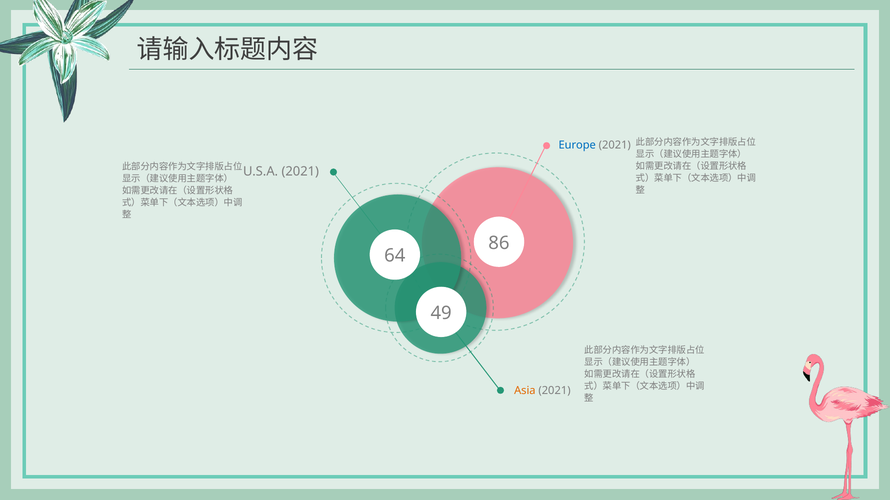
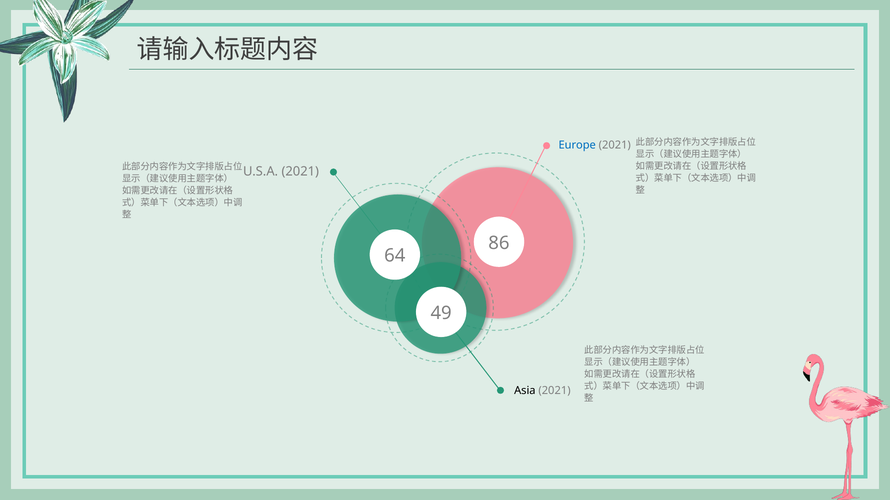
Asia colour: orange -> black
